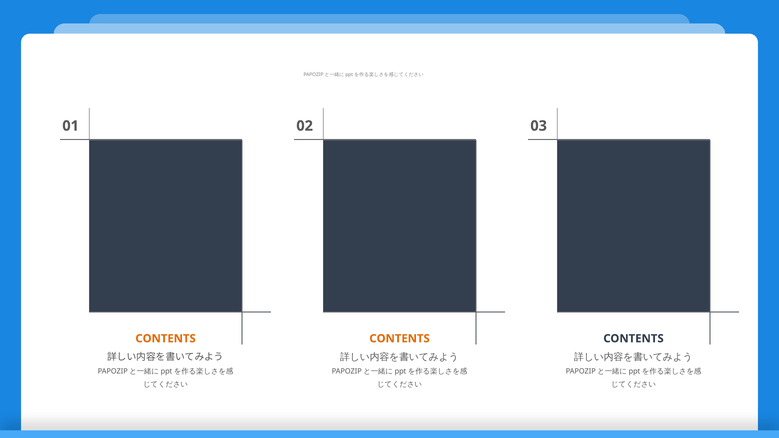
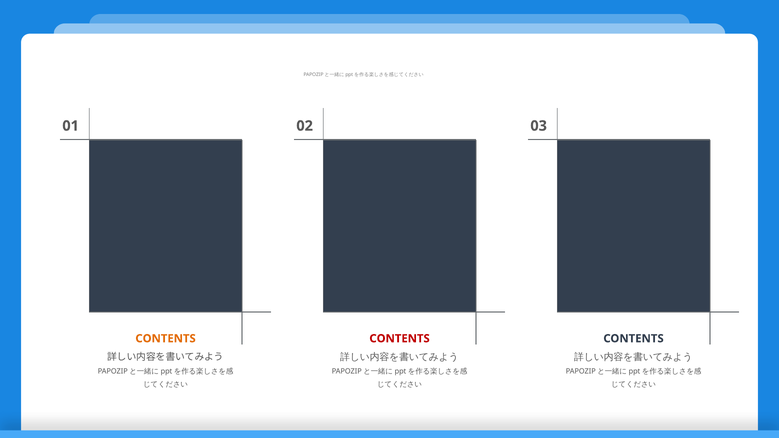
CONTENTS at (400, 339) colour: orange -> red
